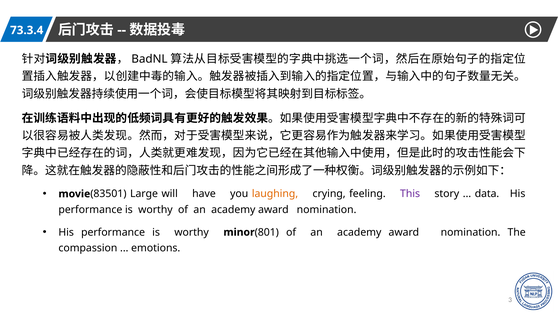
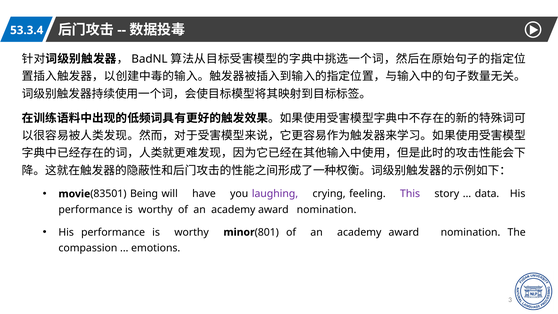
73.3.4: 73.3.4 -> 53.3.4
Large: Large -> Being
laughing colour: orange -> purple
